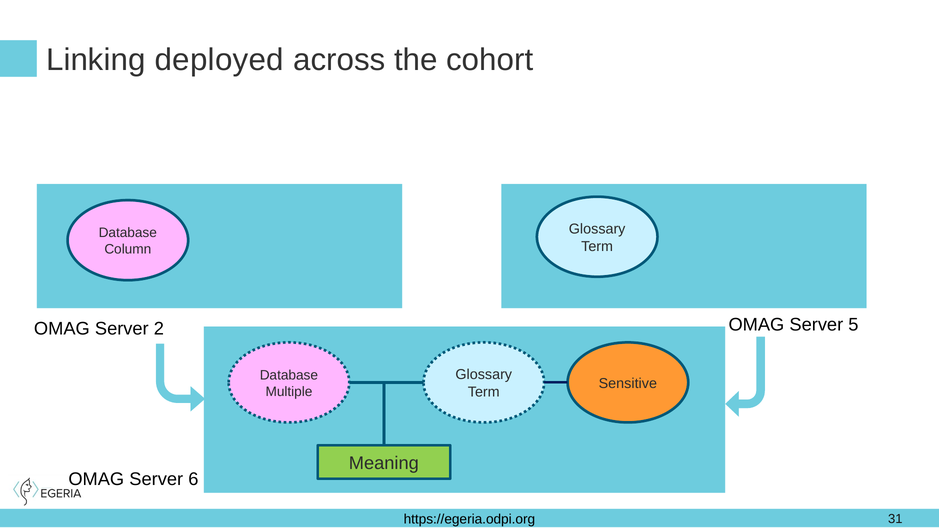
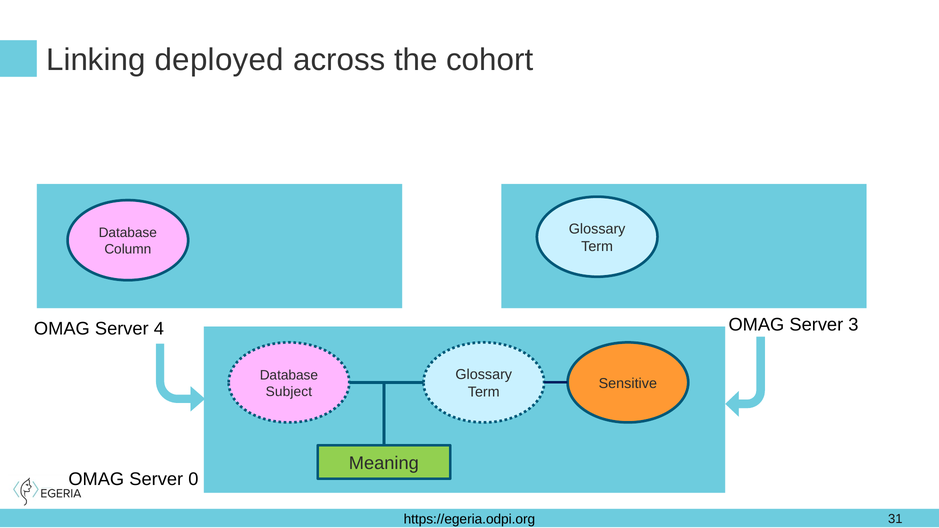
5: 5 -> 3
2: 2 -> 4
Multiple: Multiple -> Subject
6: 6 -> 0
